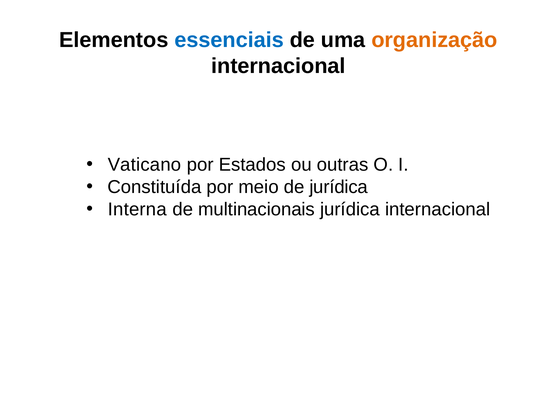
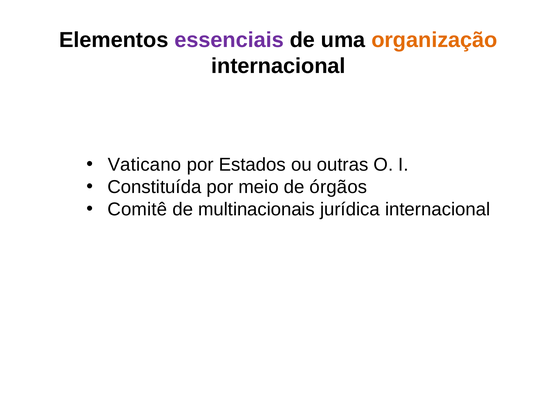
essenciais colour: blue -> purple
de jurídica: jurídica -> órgãos
Interna: Interna -> Comitê
